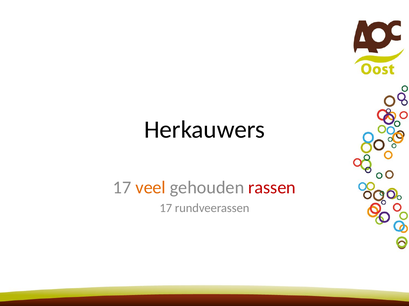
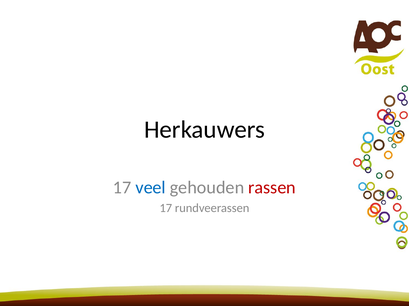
veel colour: orange -> blue
